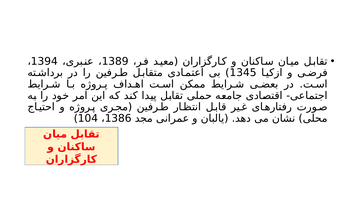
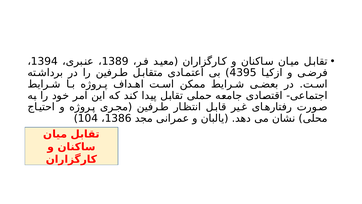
1345: 1345 -> 4395
